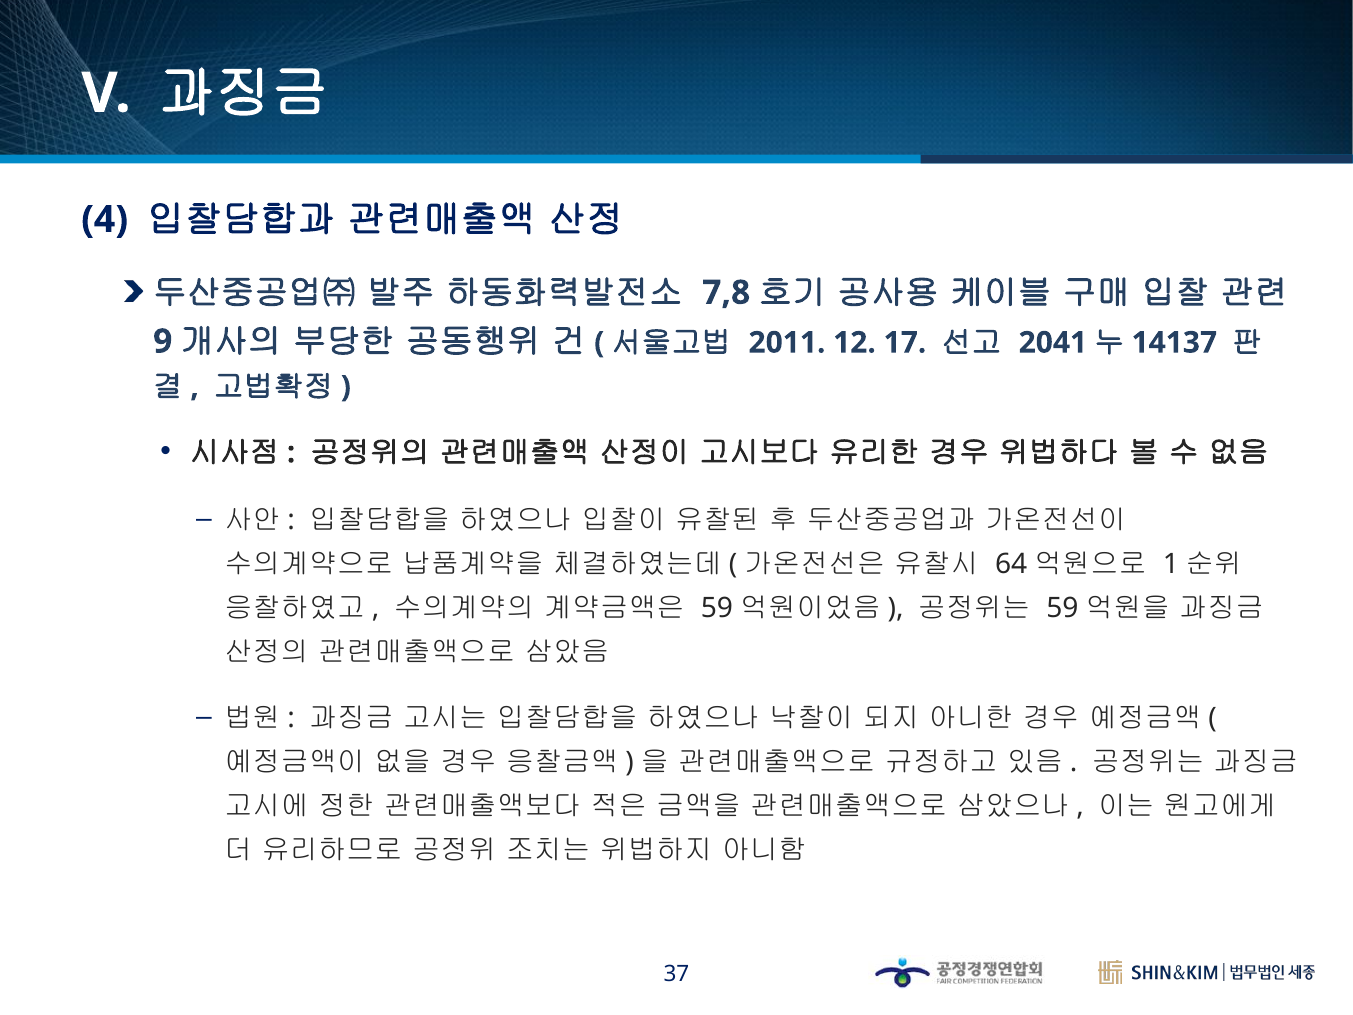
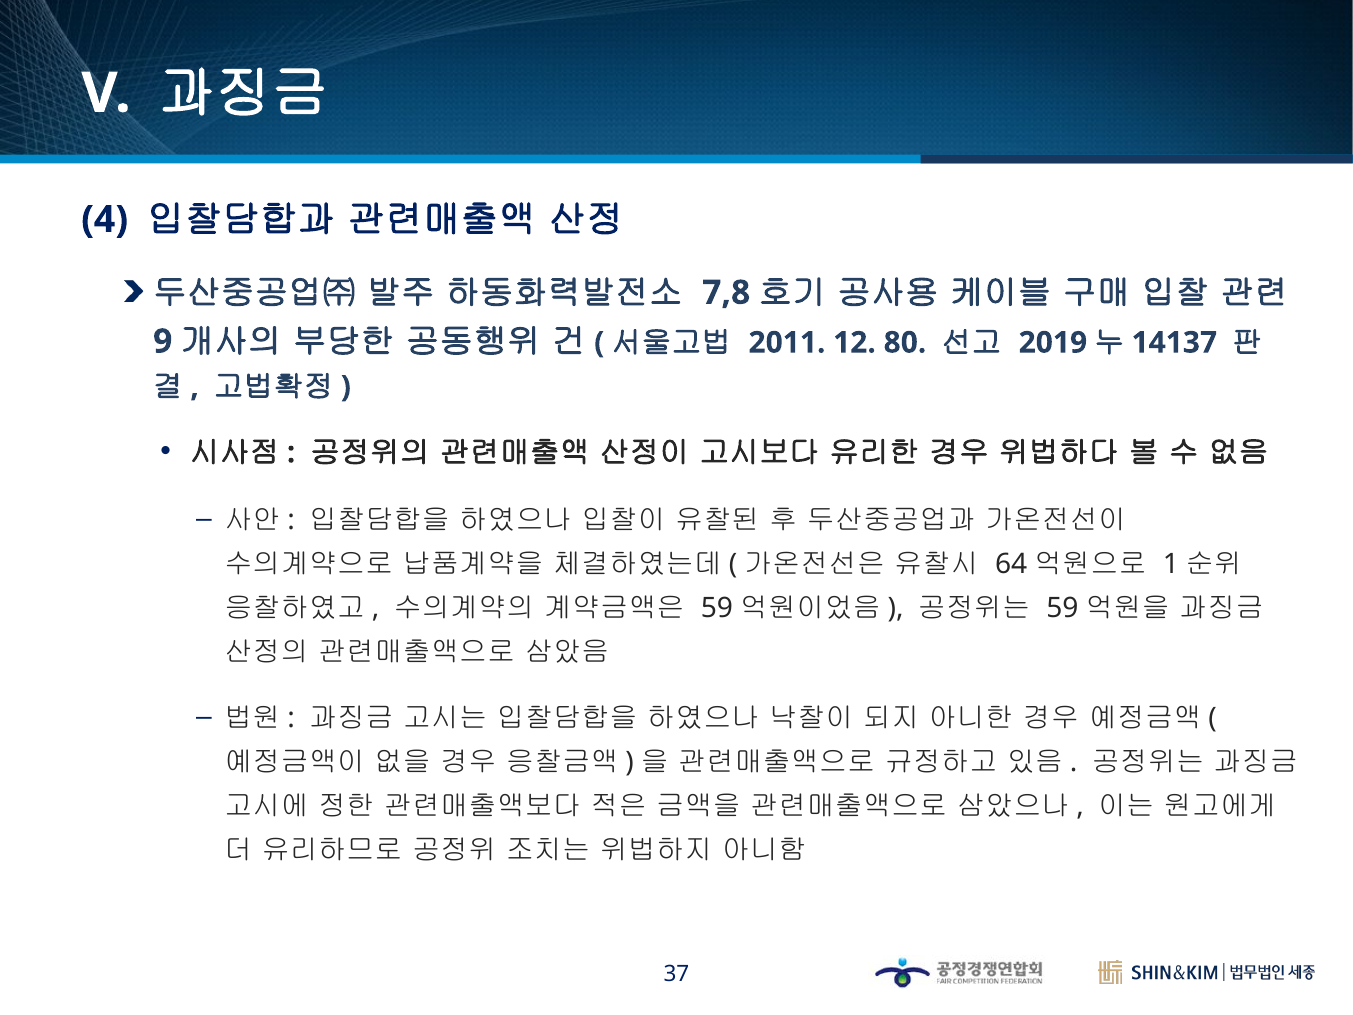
17: 17 -> 80
2041: 2041 -> 2019
